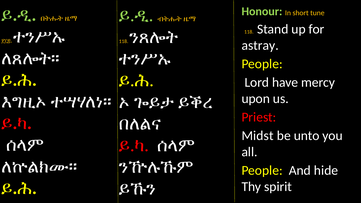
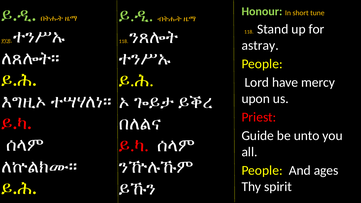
Midst: Midst -> Guide
hide: hide -> ages
